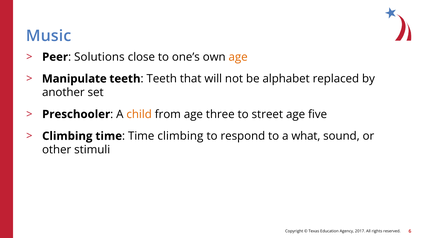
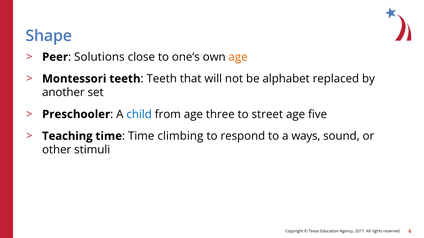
Music: Music -> Shape
Manipulate: Manipulate -> Montessori
child colour: orange -> blue
Climbing at (67, 136): Climbing -> Teaching
what: what -> ways
